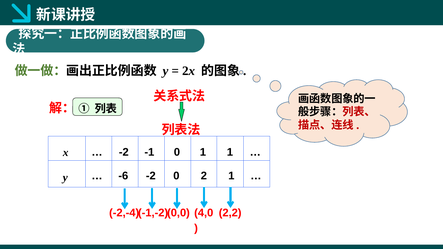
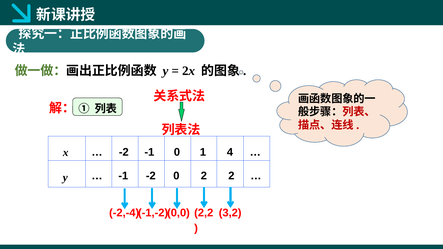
-1 1: 1 -> 4
-6 at (123, 176): -6 -> -1
2 1: 1 -> 2
4,0: 4,0 -> 2,2
2,2: 2,2 -> 3,2
